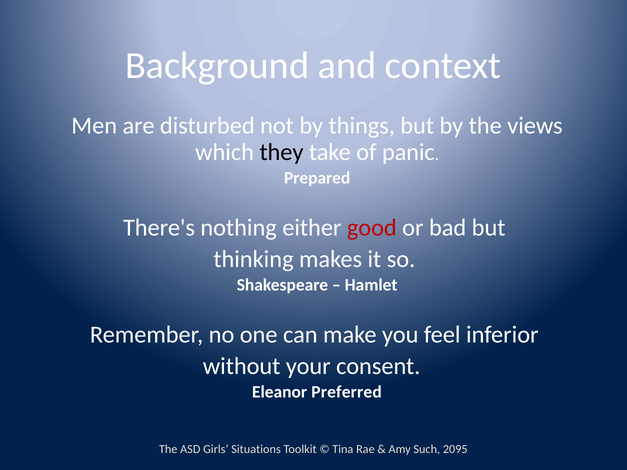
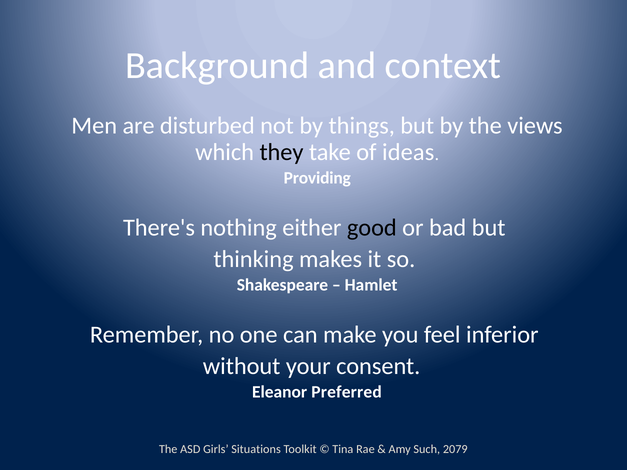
panic: panic -> ideas
Prepared: Prepared -> Providing
good colour: red -> black
2095: 2095 -> 2079
